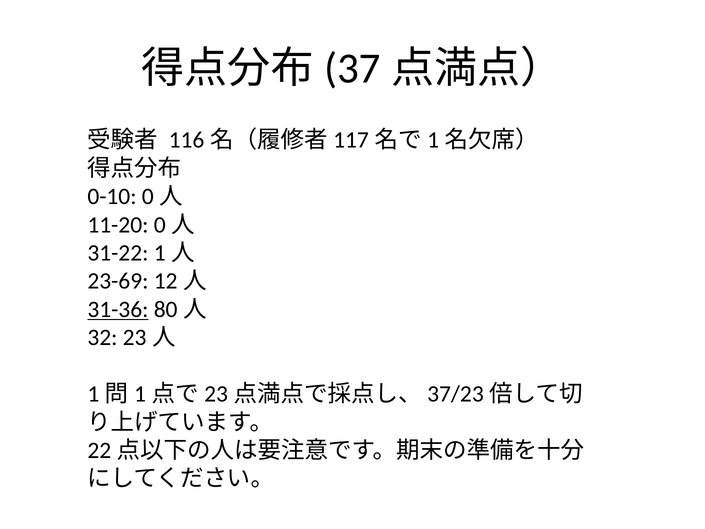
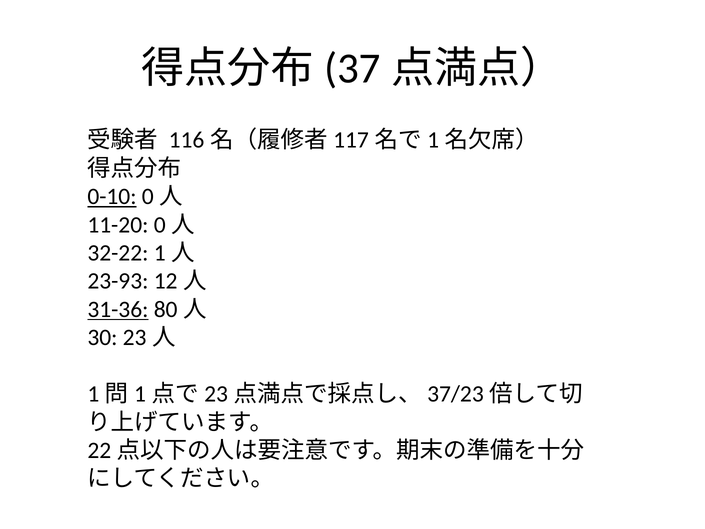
0-10 underline: none -> present
31-22: 31-22 -> 32-22
23-69: 23-69 -> 23-93
32: 32 -> 30
